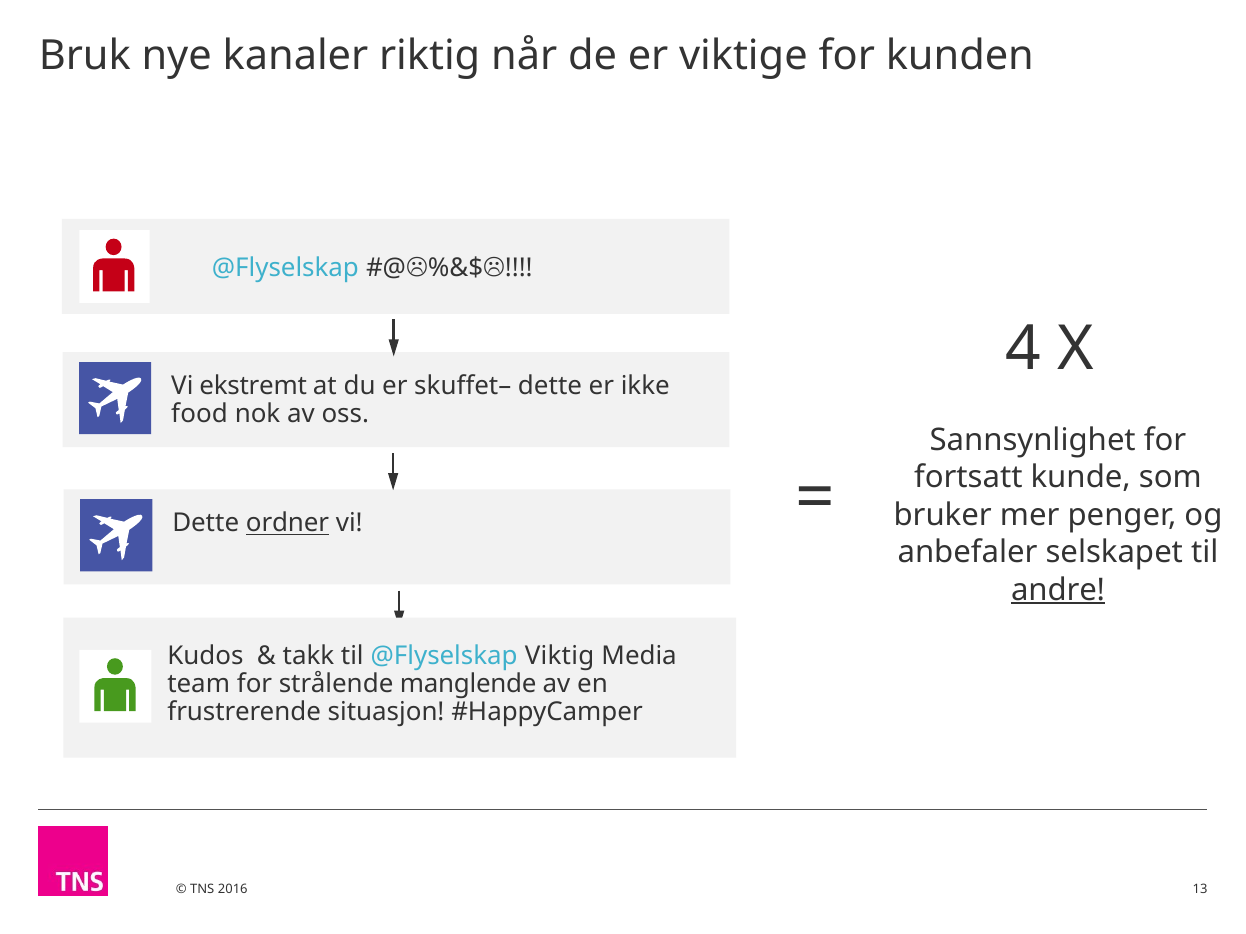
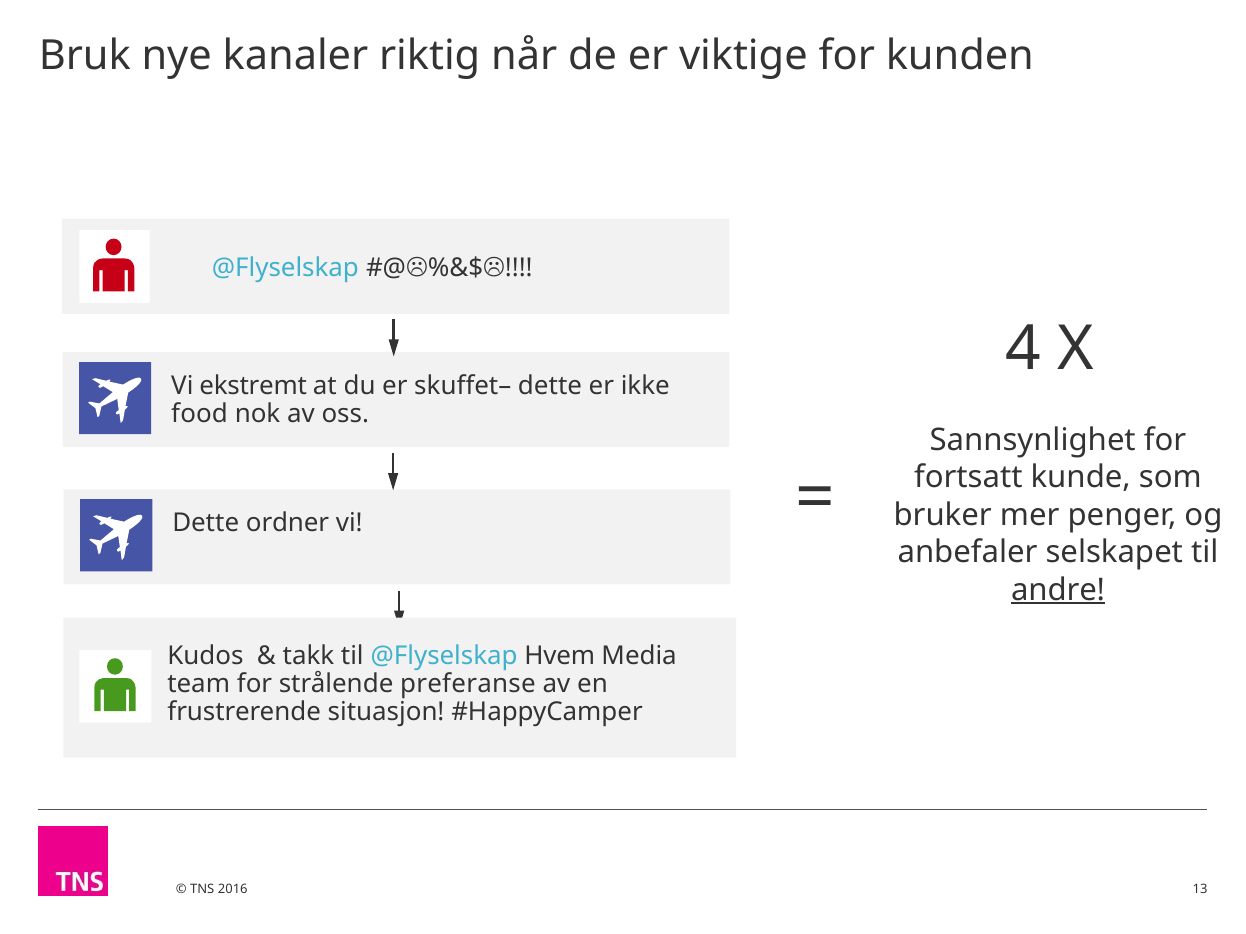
ordner underline: present -> none
Viktig: Viktig -> Hvem
manglende: manglende -> preferanse
